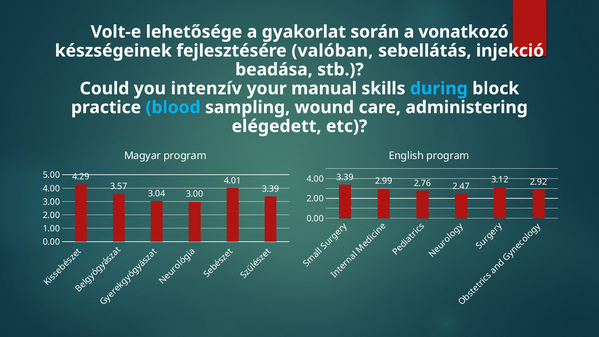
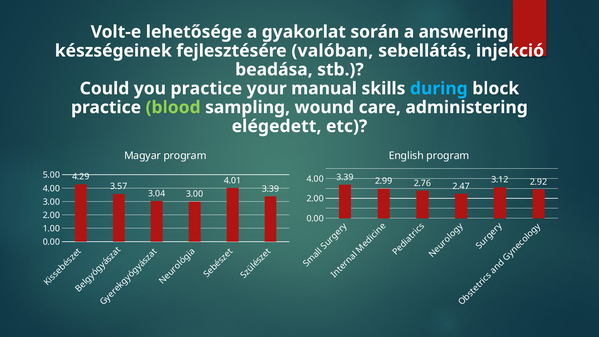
vonatkozó: vonatkozó -> answering
you intenzív: intenzív -> practice
blood colour: light blue -> light green
